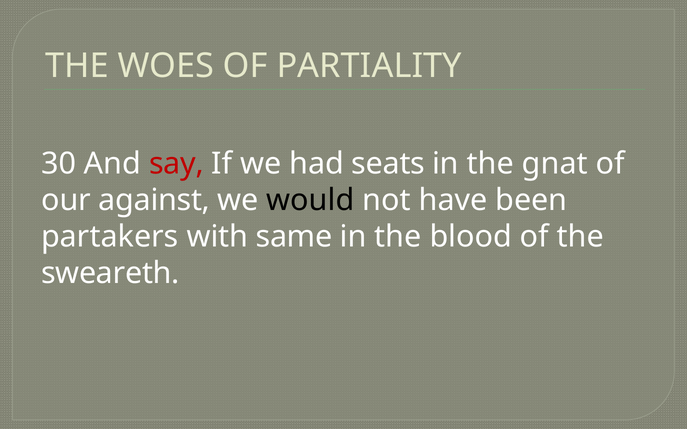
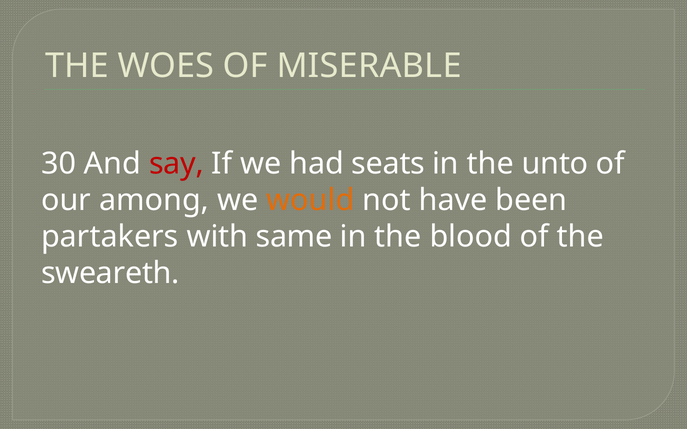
PARTIALITY: PARTIALITY -> MISERABLE
gnat: gnat -> unto
against: against -> among
would colour: black -> orange
